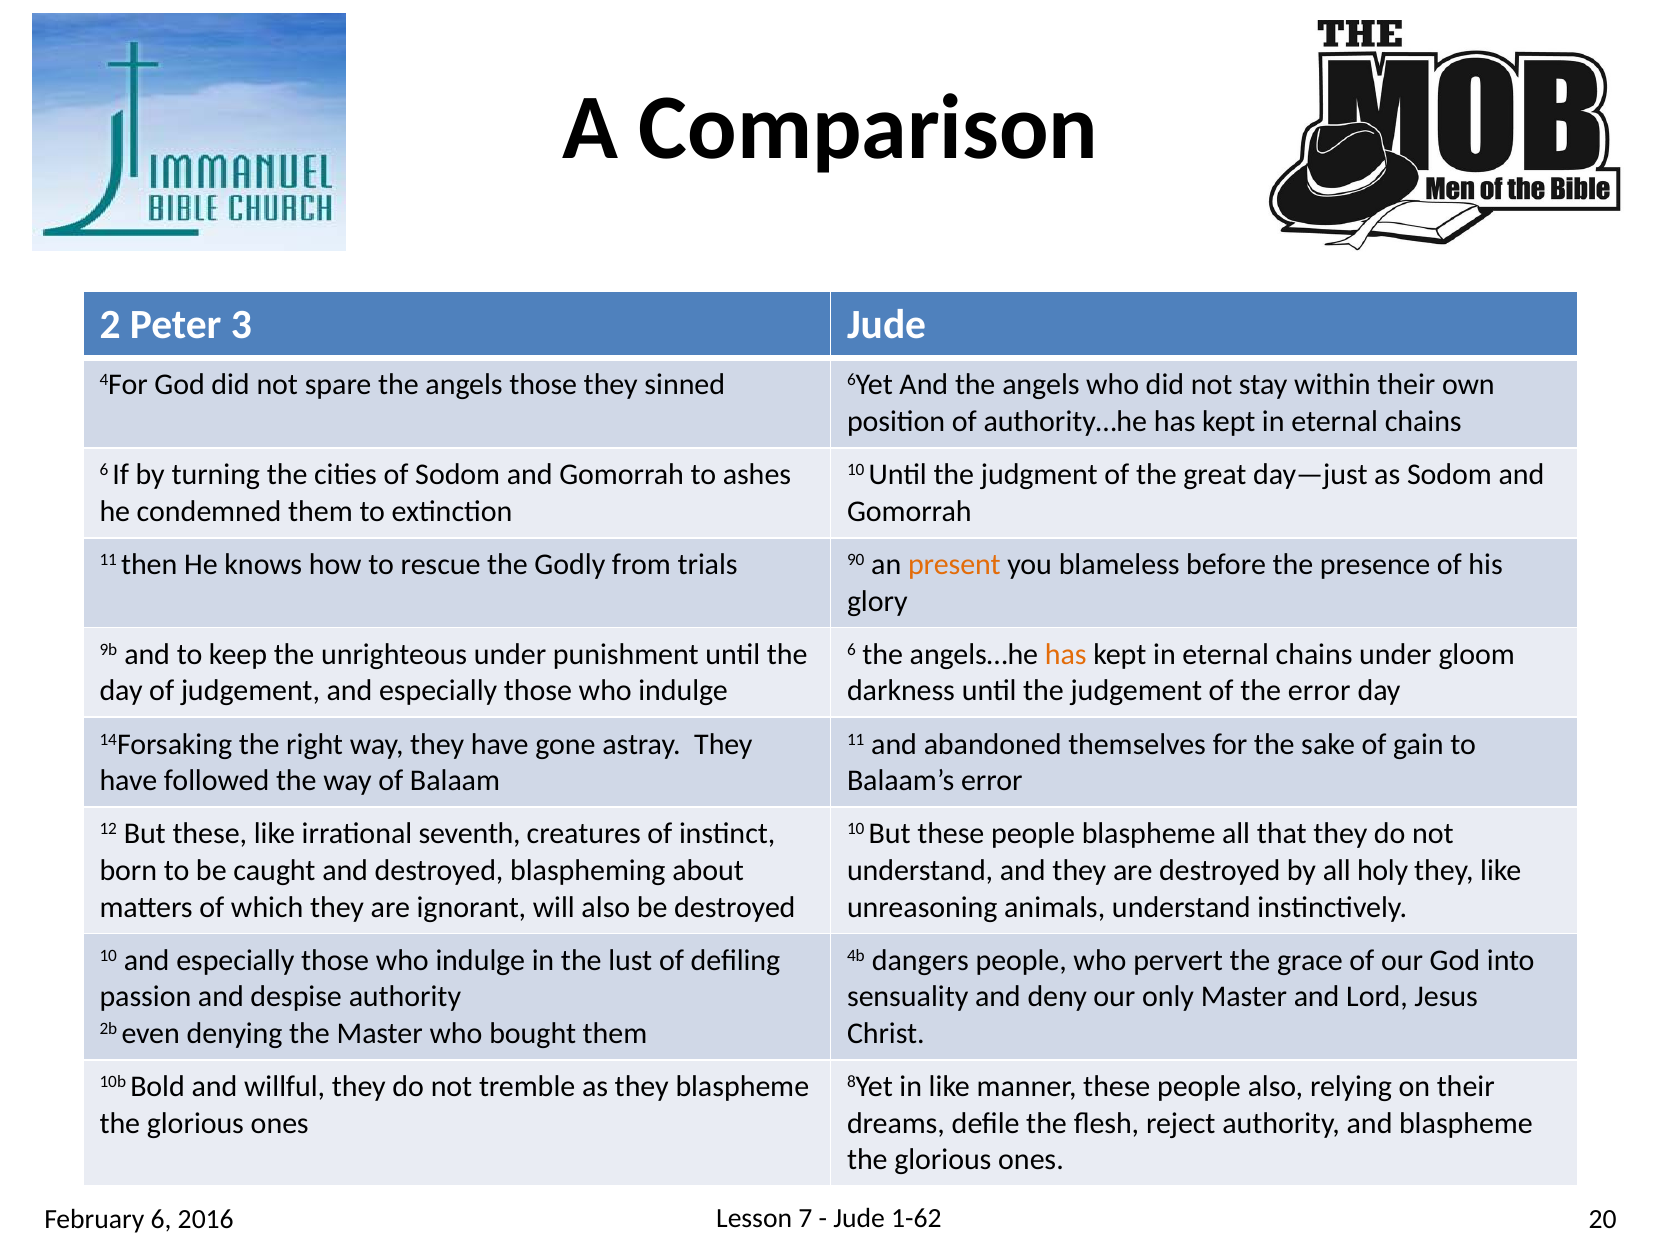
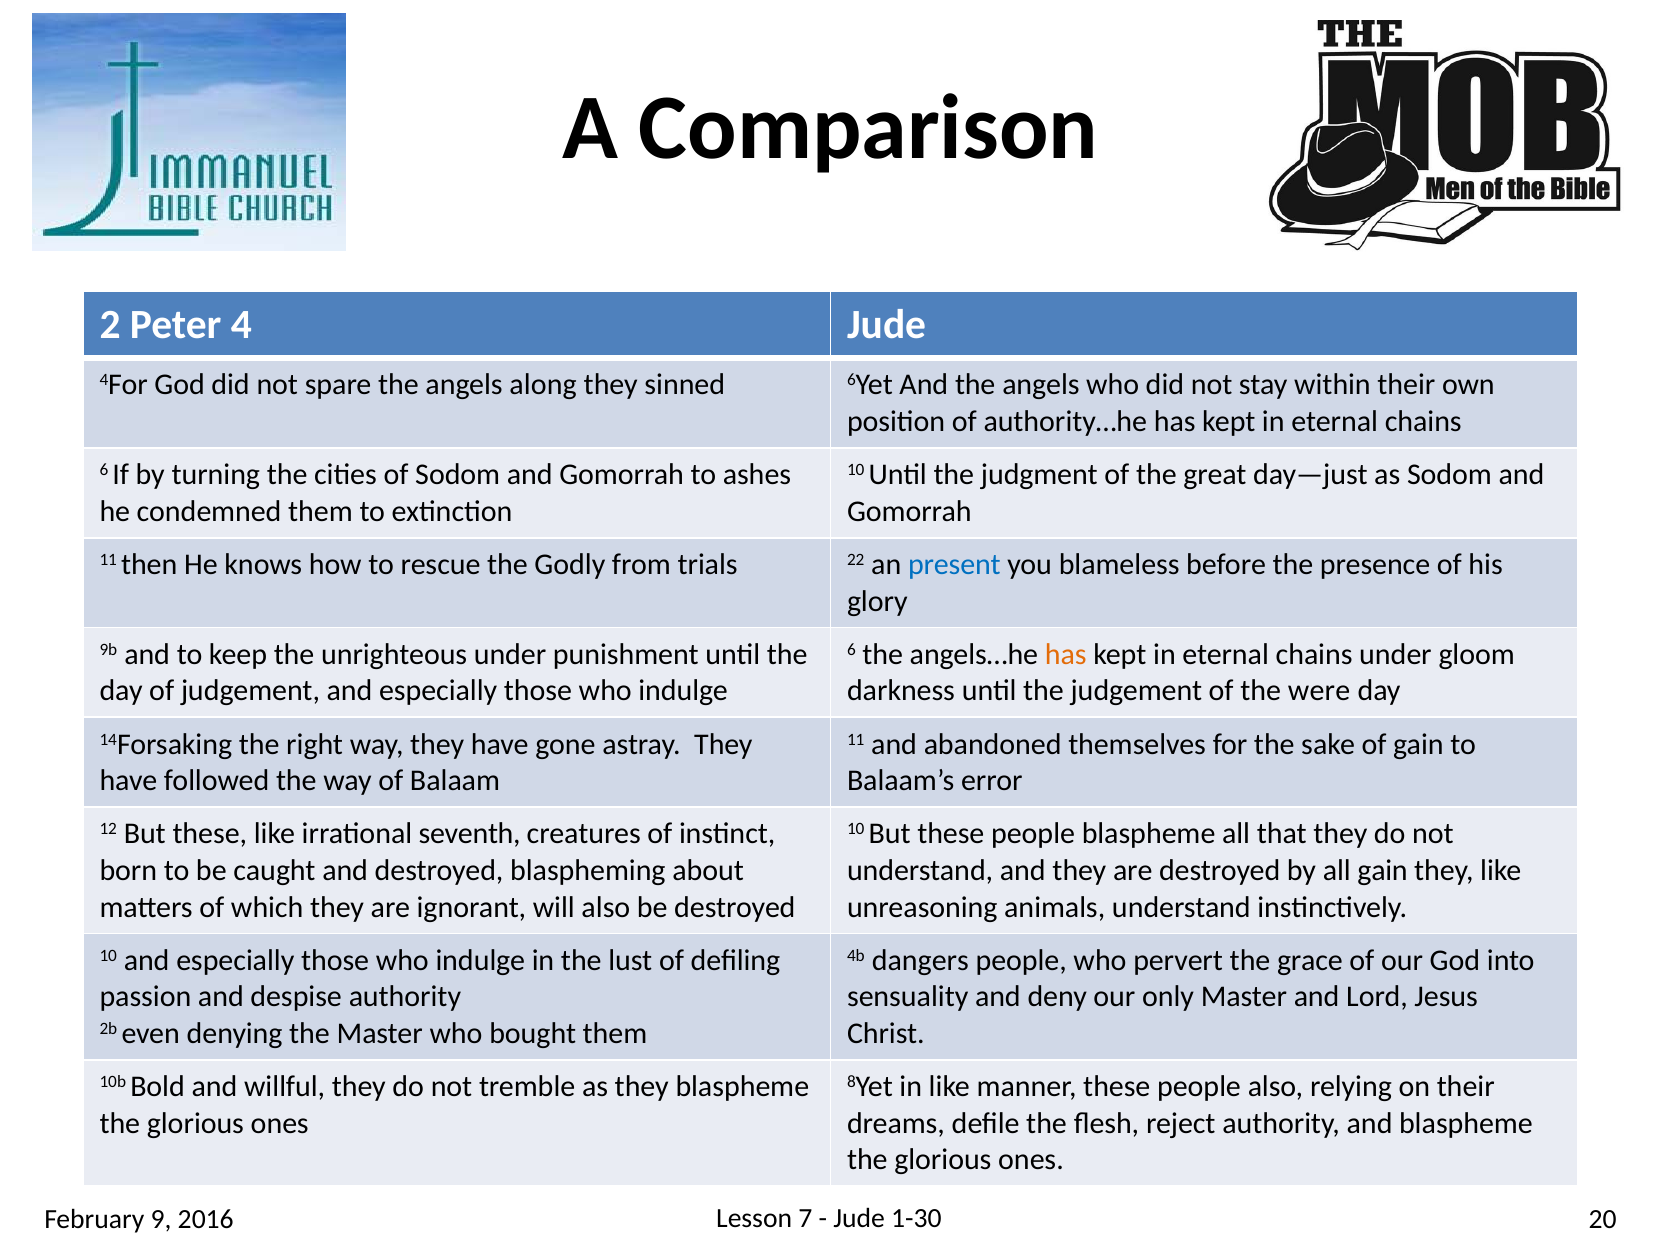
3: 3 -> 4
angels those: those -> along
90: 90 -> 22
present colour: orange -> blue
the error: error -> were
all holy: holy -> gain
February 6: 6 -> 9
1-62: 1-62 -> 1-30
